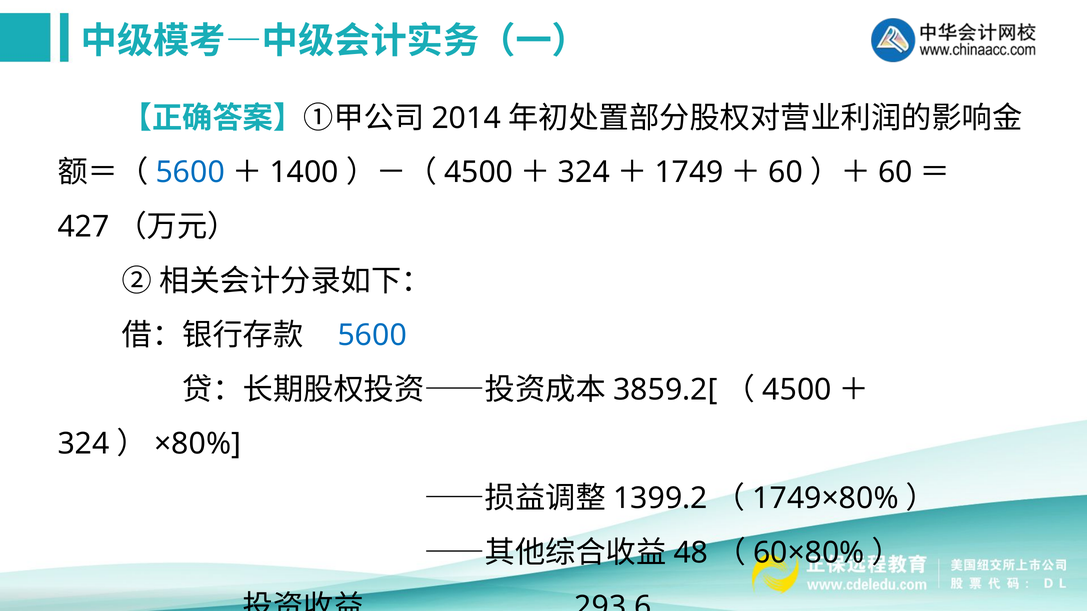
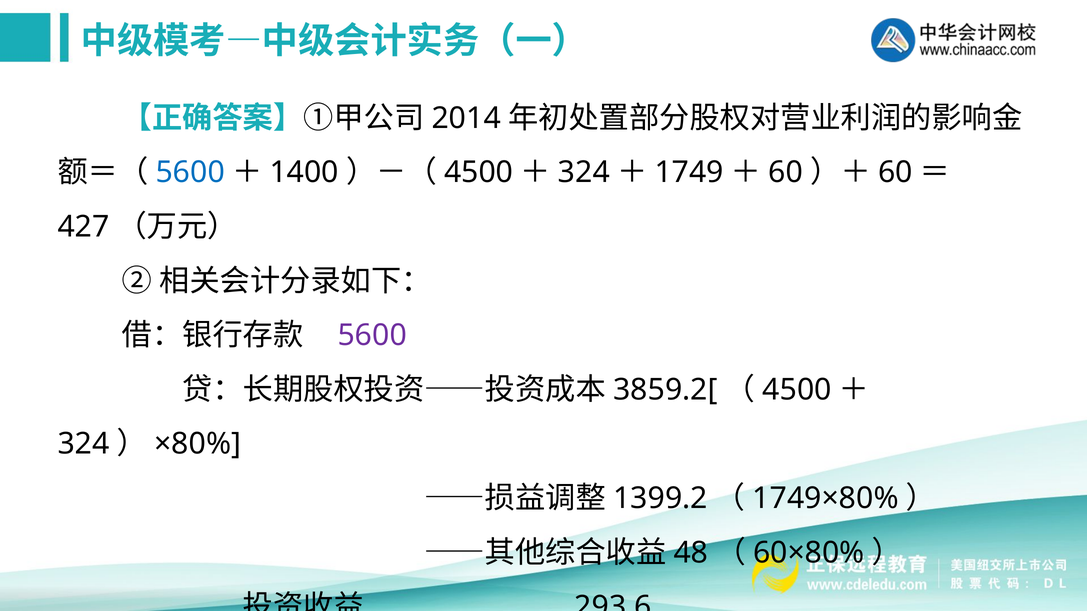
5600 at (372, 336) colour: blue -> purple
